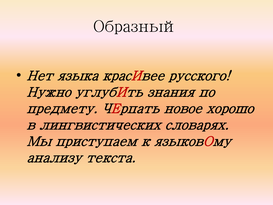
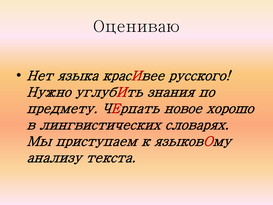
Образный: Образный -> Оцениваю
